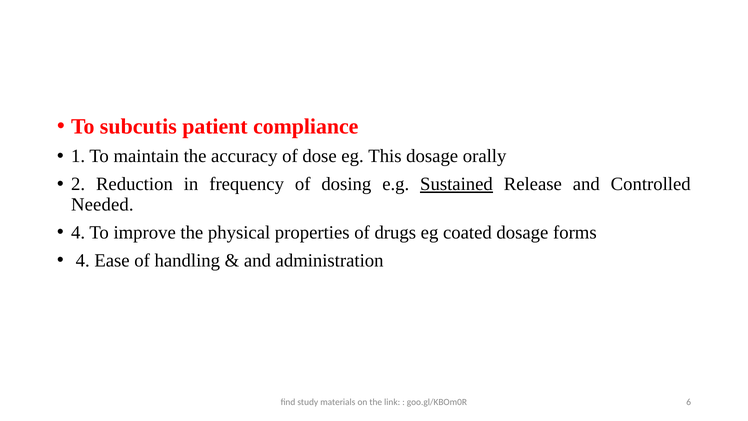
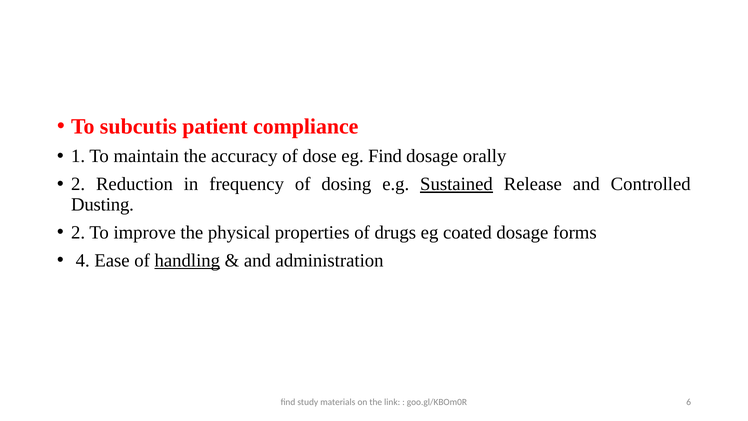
eg This: This -> Find
Needed: Needed -> Dusting
4 at (78, 232): 4 -> 2
handling underline: none -> present
